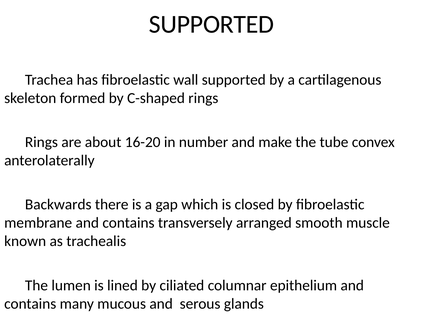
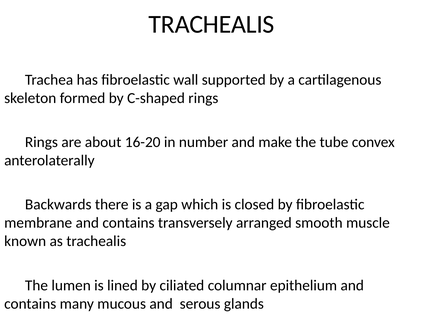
SUPPORTED at (212, 24): SUPPORTED -> TRACHEALIS
